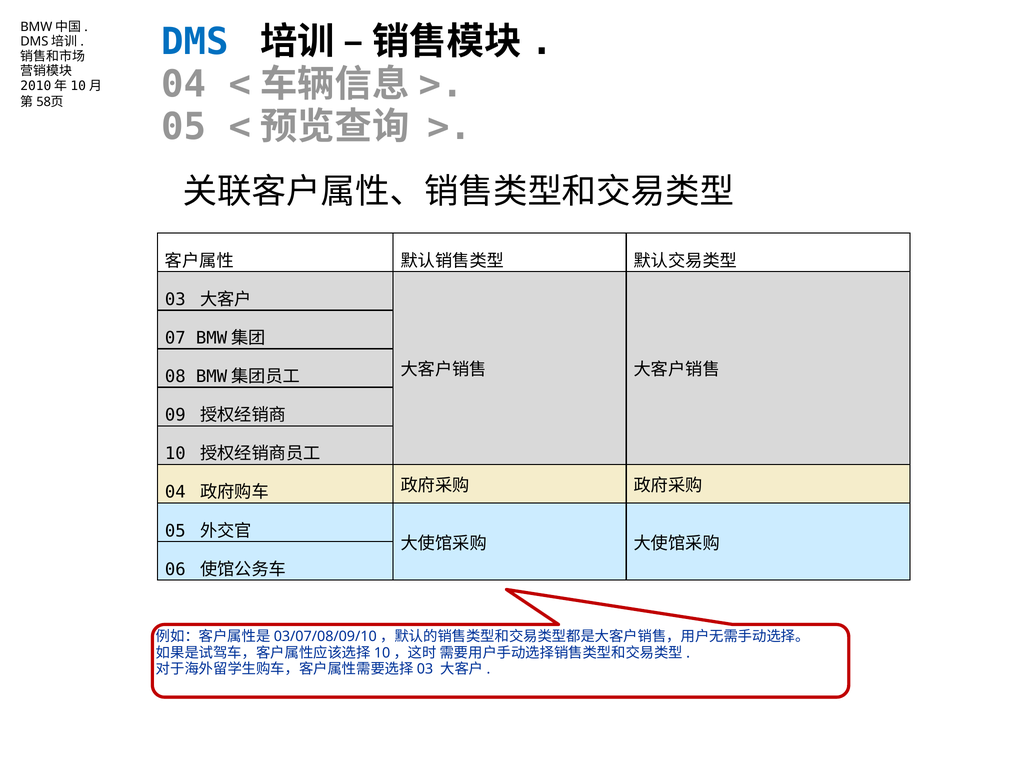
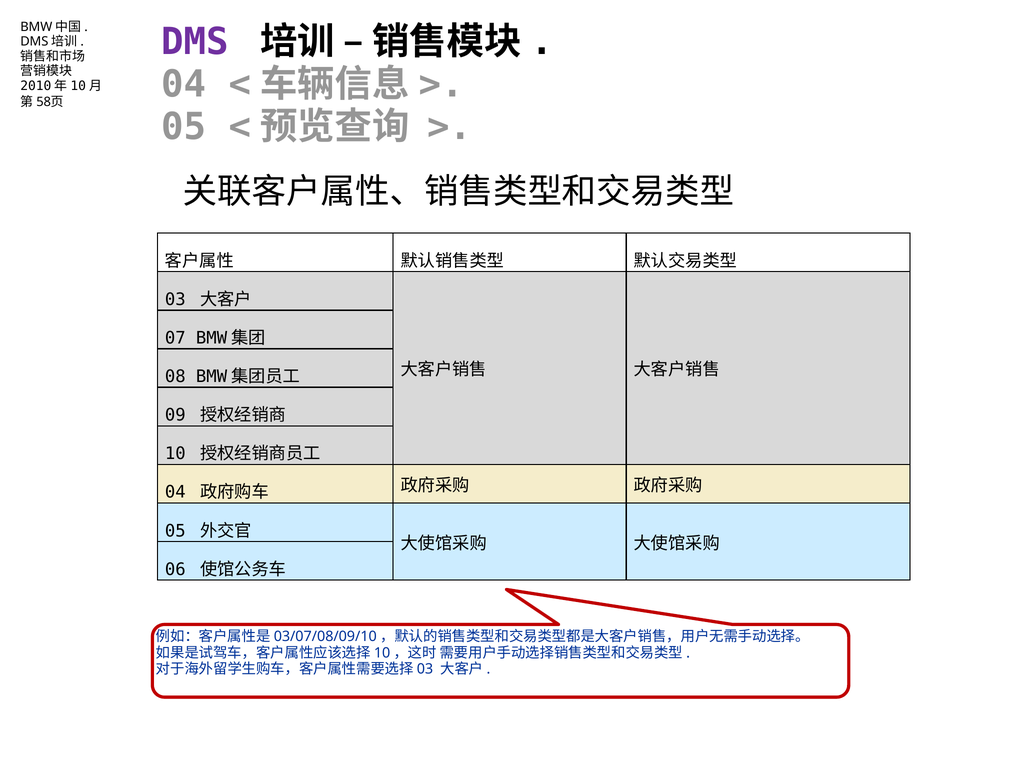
DMS colour: blue -> purple
